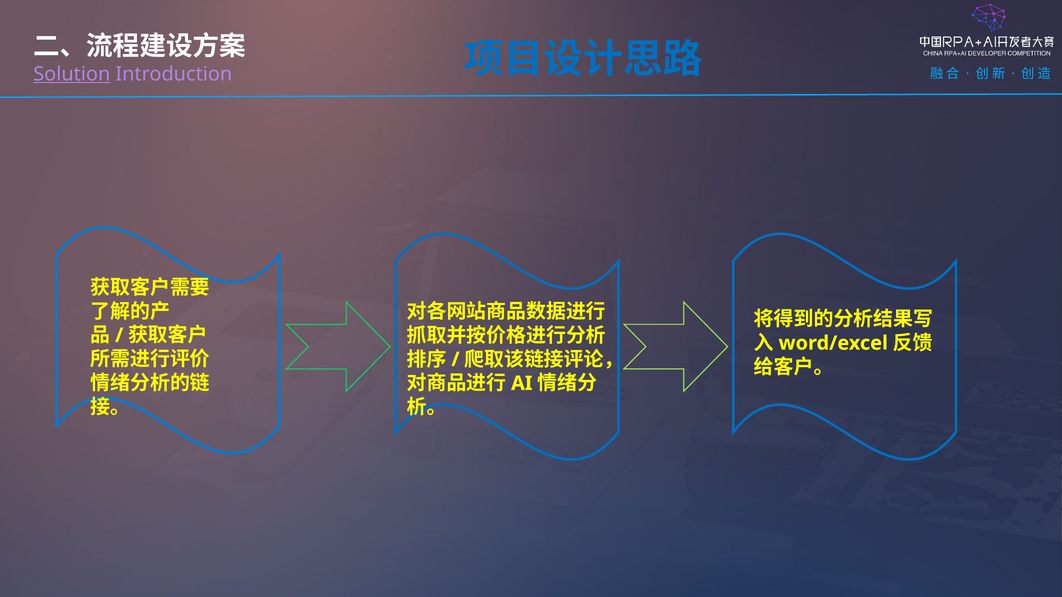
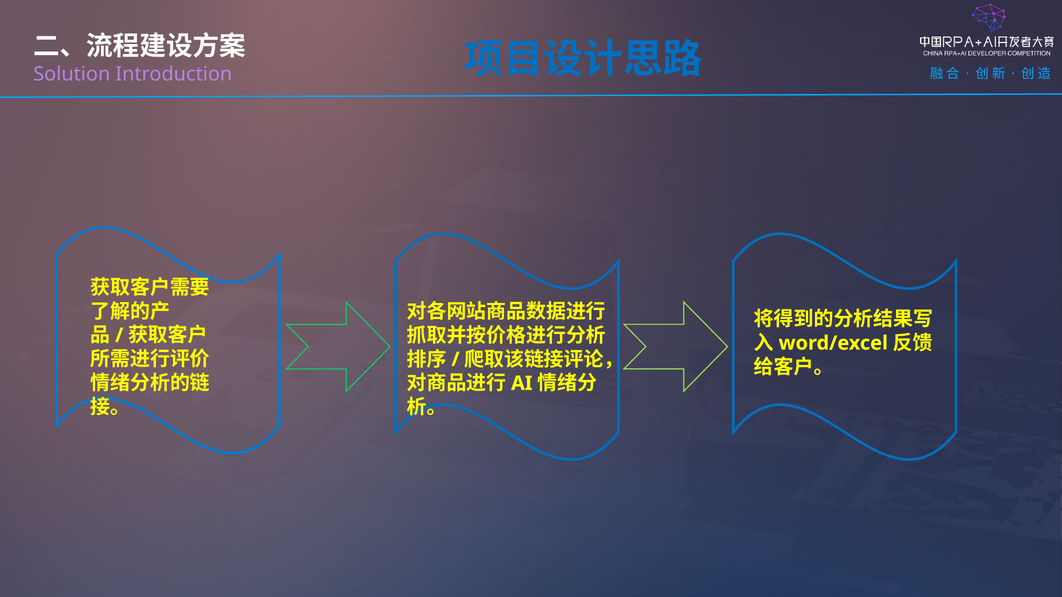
Solution underline: present -> none
